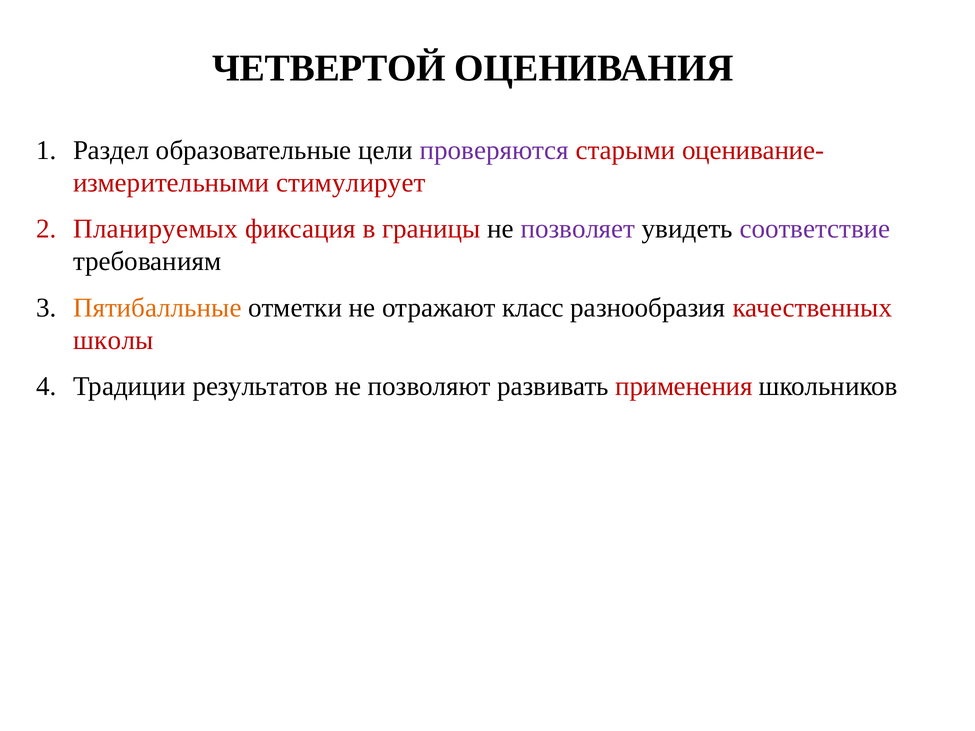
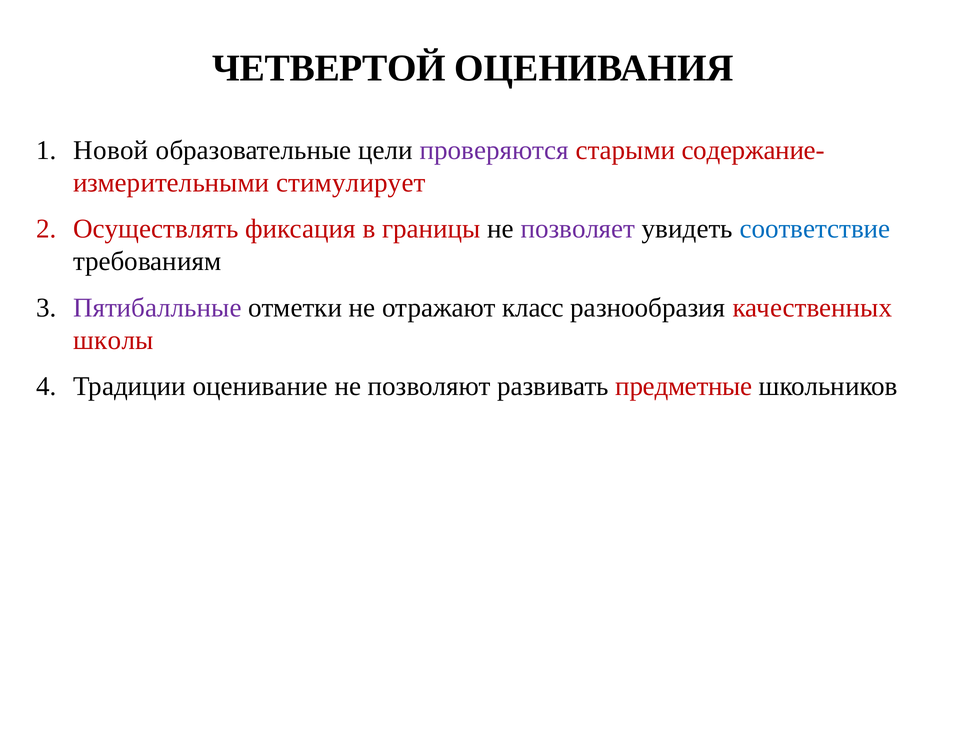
Раздел: Раздел -> Новой
оценивание-: оценивание- -> содержание-
Планируемых: Планируемых -> Осуществлять
соответствие colour: purple -> blue
Пятибалльные colour: orange -> purple
результатов: результатов -> оценивание
применения: применения -> предметные
